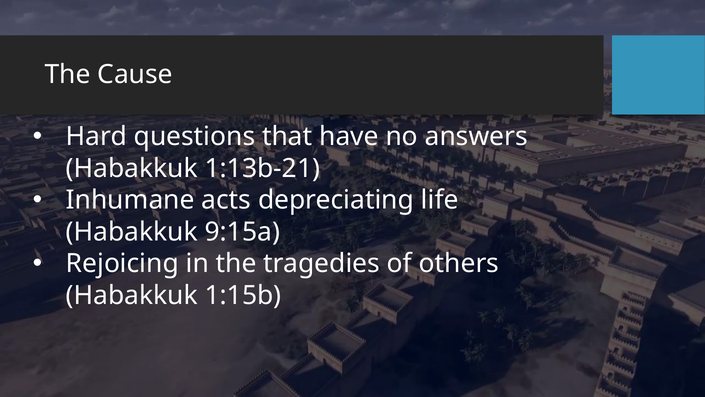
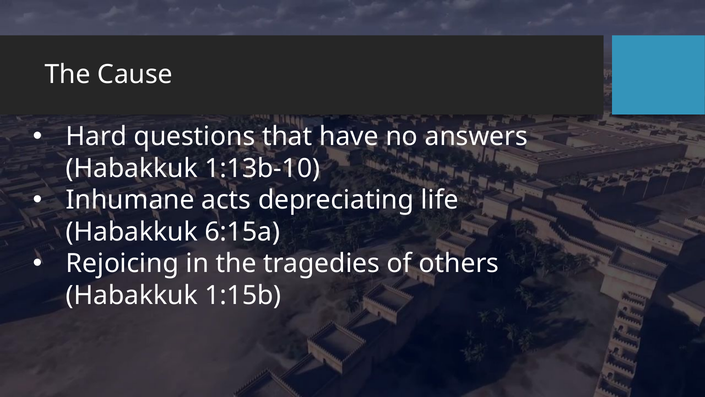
1:13b-21: 1:13b-21 -> 1:13b-10
9:15a: 9:15a -> 6:15a
